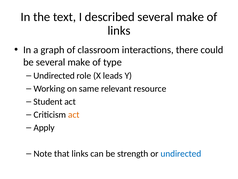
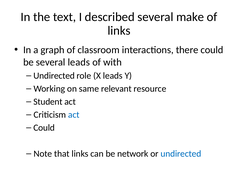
be several make: make -> leads
type: type -> with
act at (74, 114) colour: orange -> blue
Apply at (44, 127): Apply -> Could
strength: strength -> network
